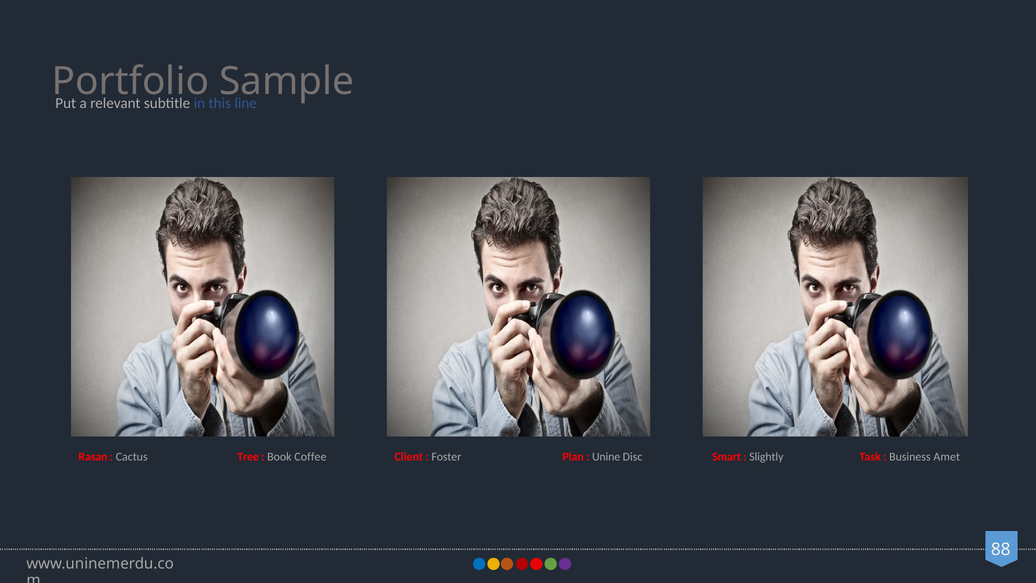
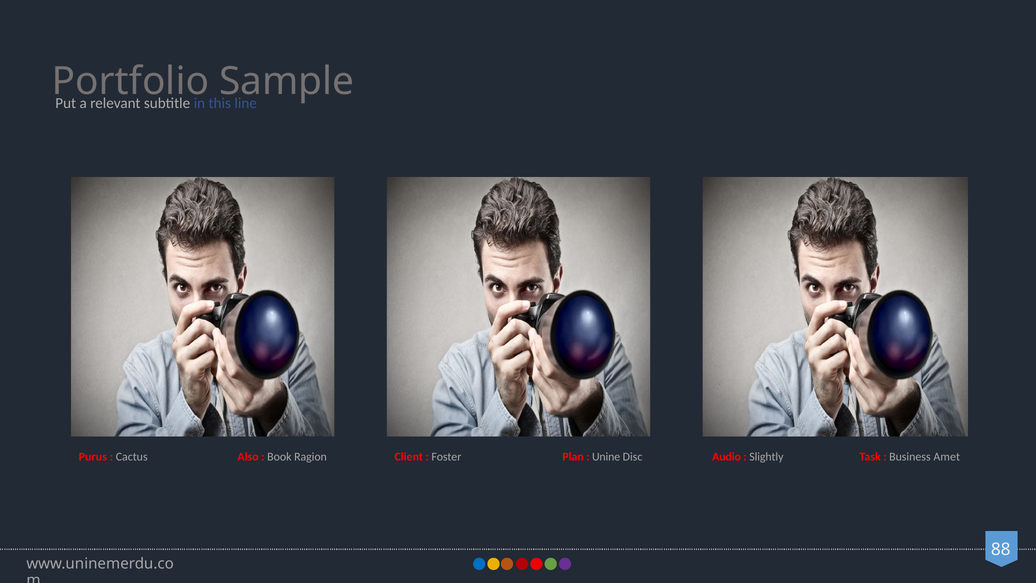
Rasan: Rasan -> Purus
Tree: Tree -> Also
Coffee: Coffee -> Ragion
Smart: Smart -> Audio
